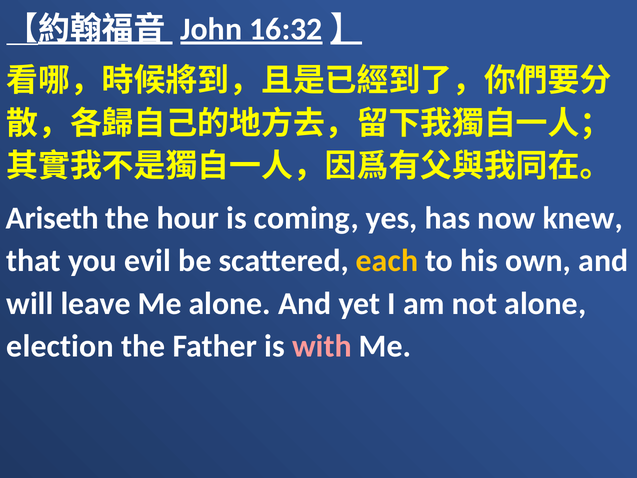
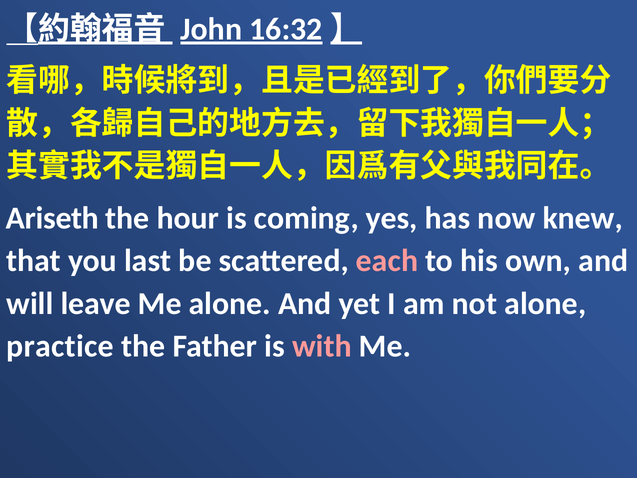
evil: evil -> last
each colour: yellow -> pink
election: election -> practice
